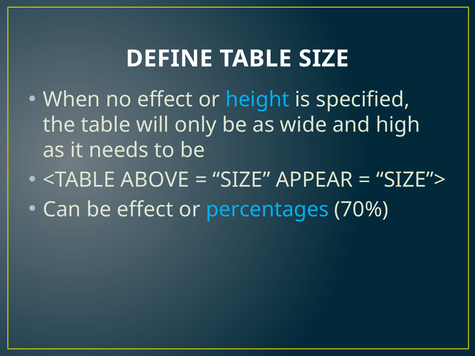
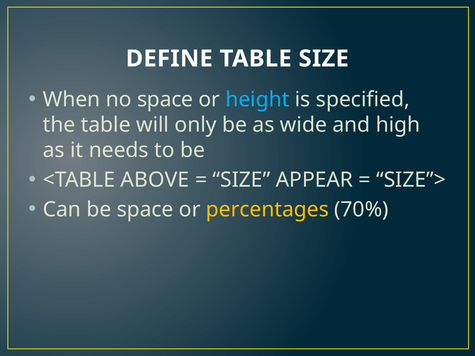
no effect: effect -> space
be effect: effect -> space
percentages colour: light blue -> yellow
